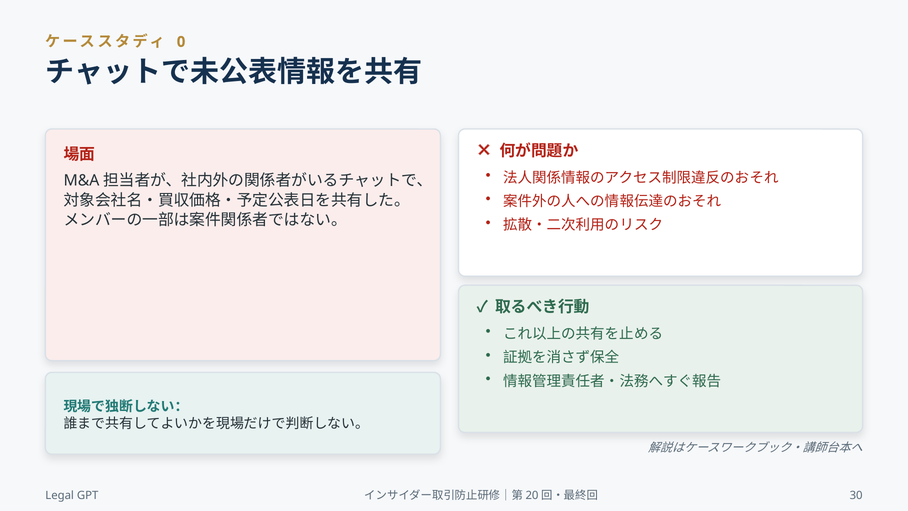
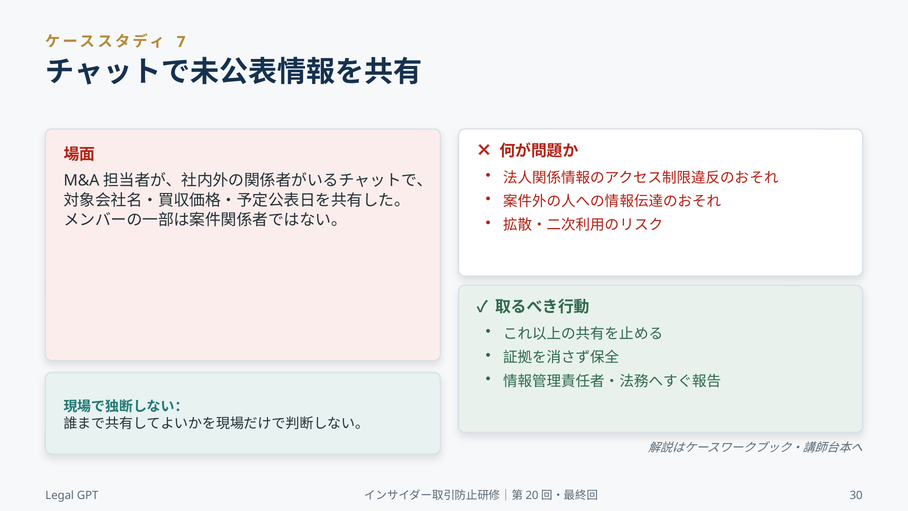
0: 0 -> 7
